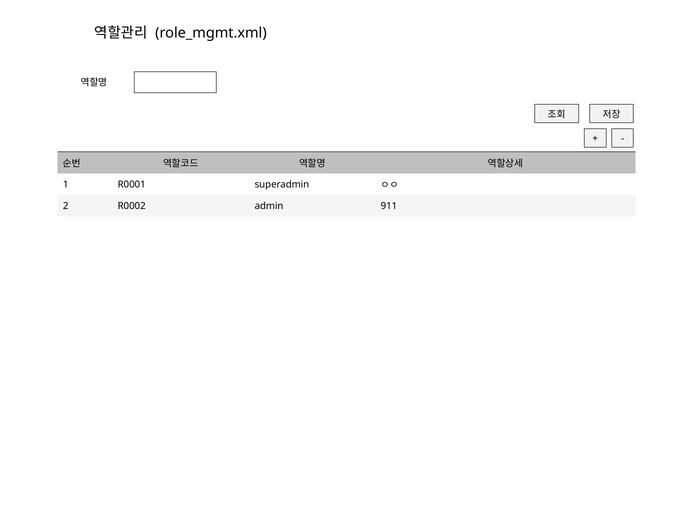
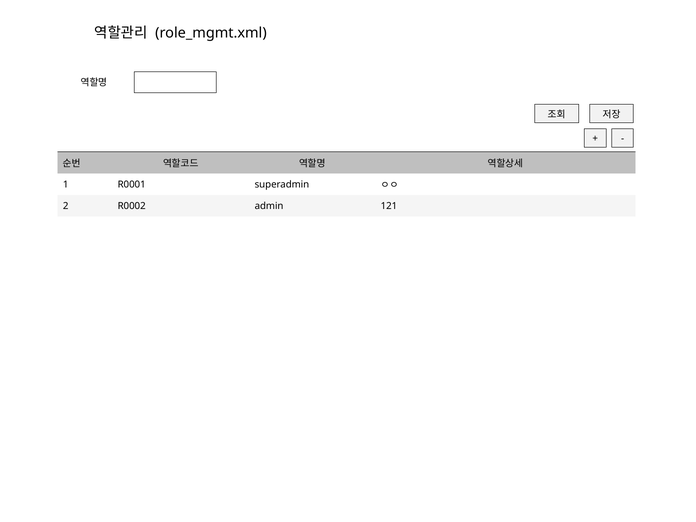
911: 911 -> 121
